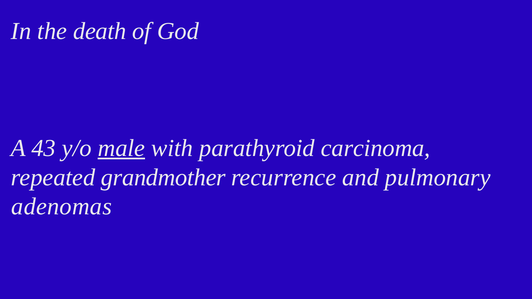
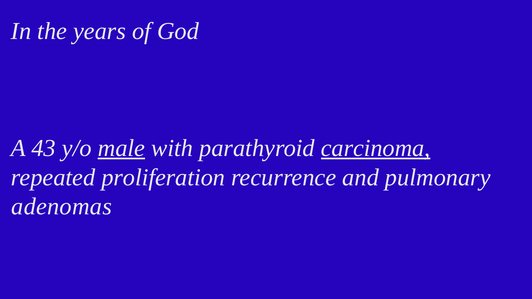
death: death -> years
carcinoma underline: none -> present
grandmother: grandmother -> proliferation
